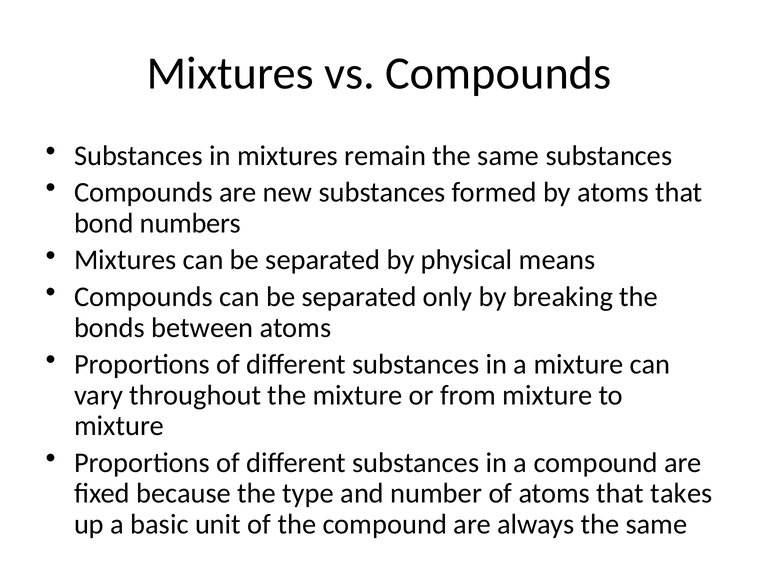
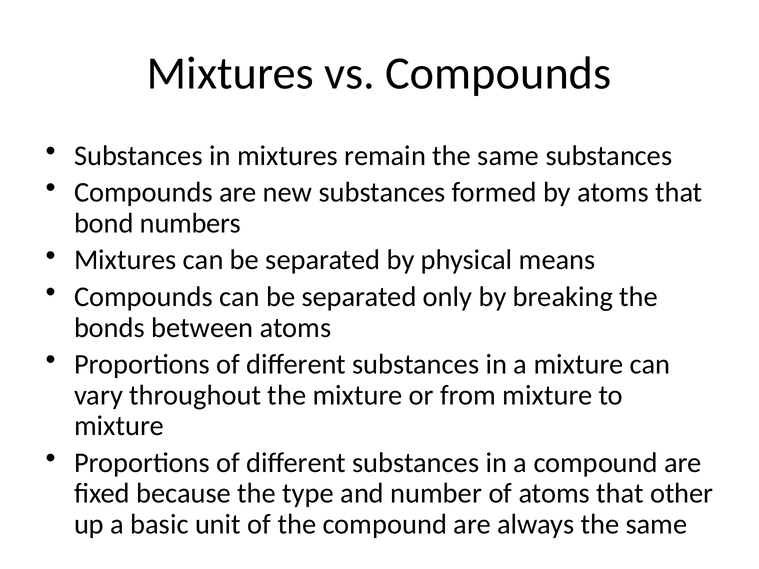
takes: takes -> other
